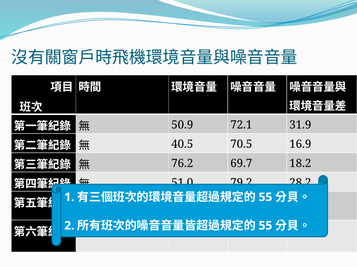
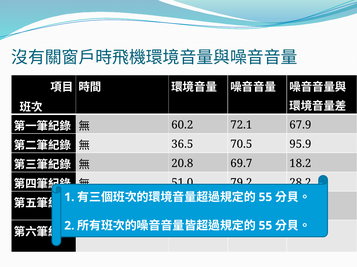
50.9: 50.9 -> 60.2
31.9: 31.9 -> 67.9
40.5: 40.5 -> 36.5
16.9: 16.9 -> 95.9
76.2: 76.2 -> 20.8
